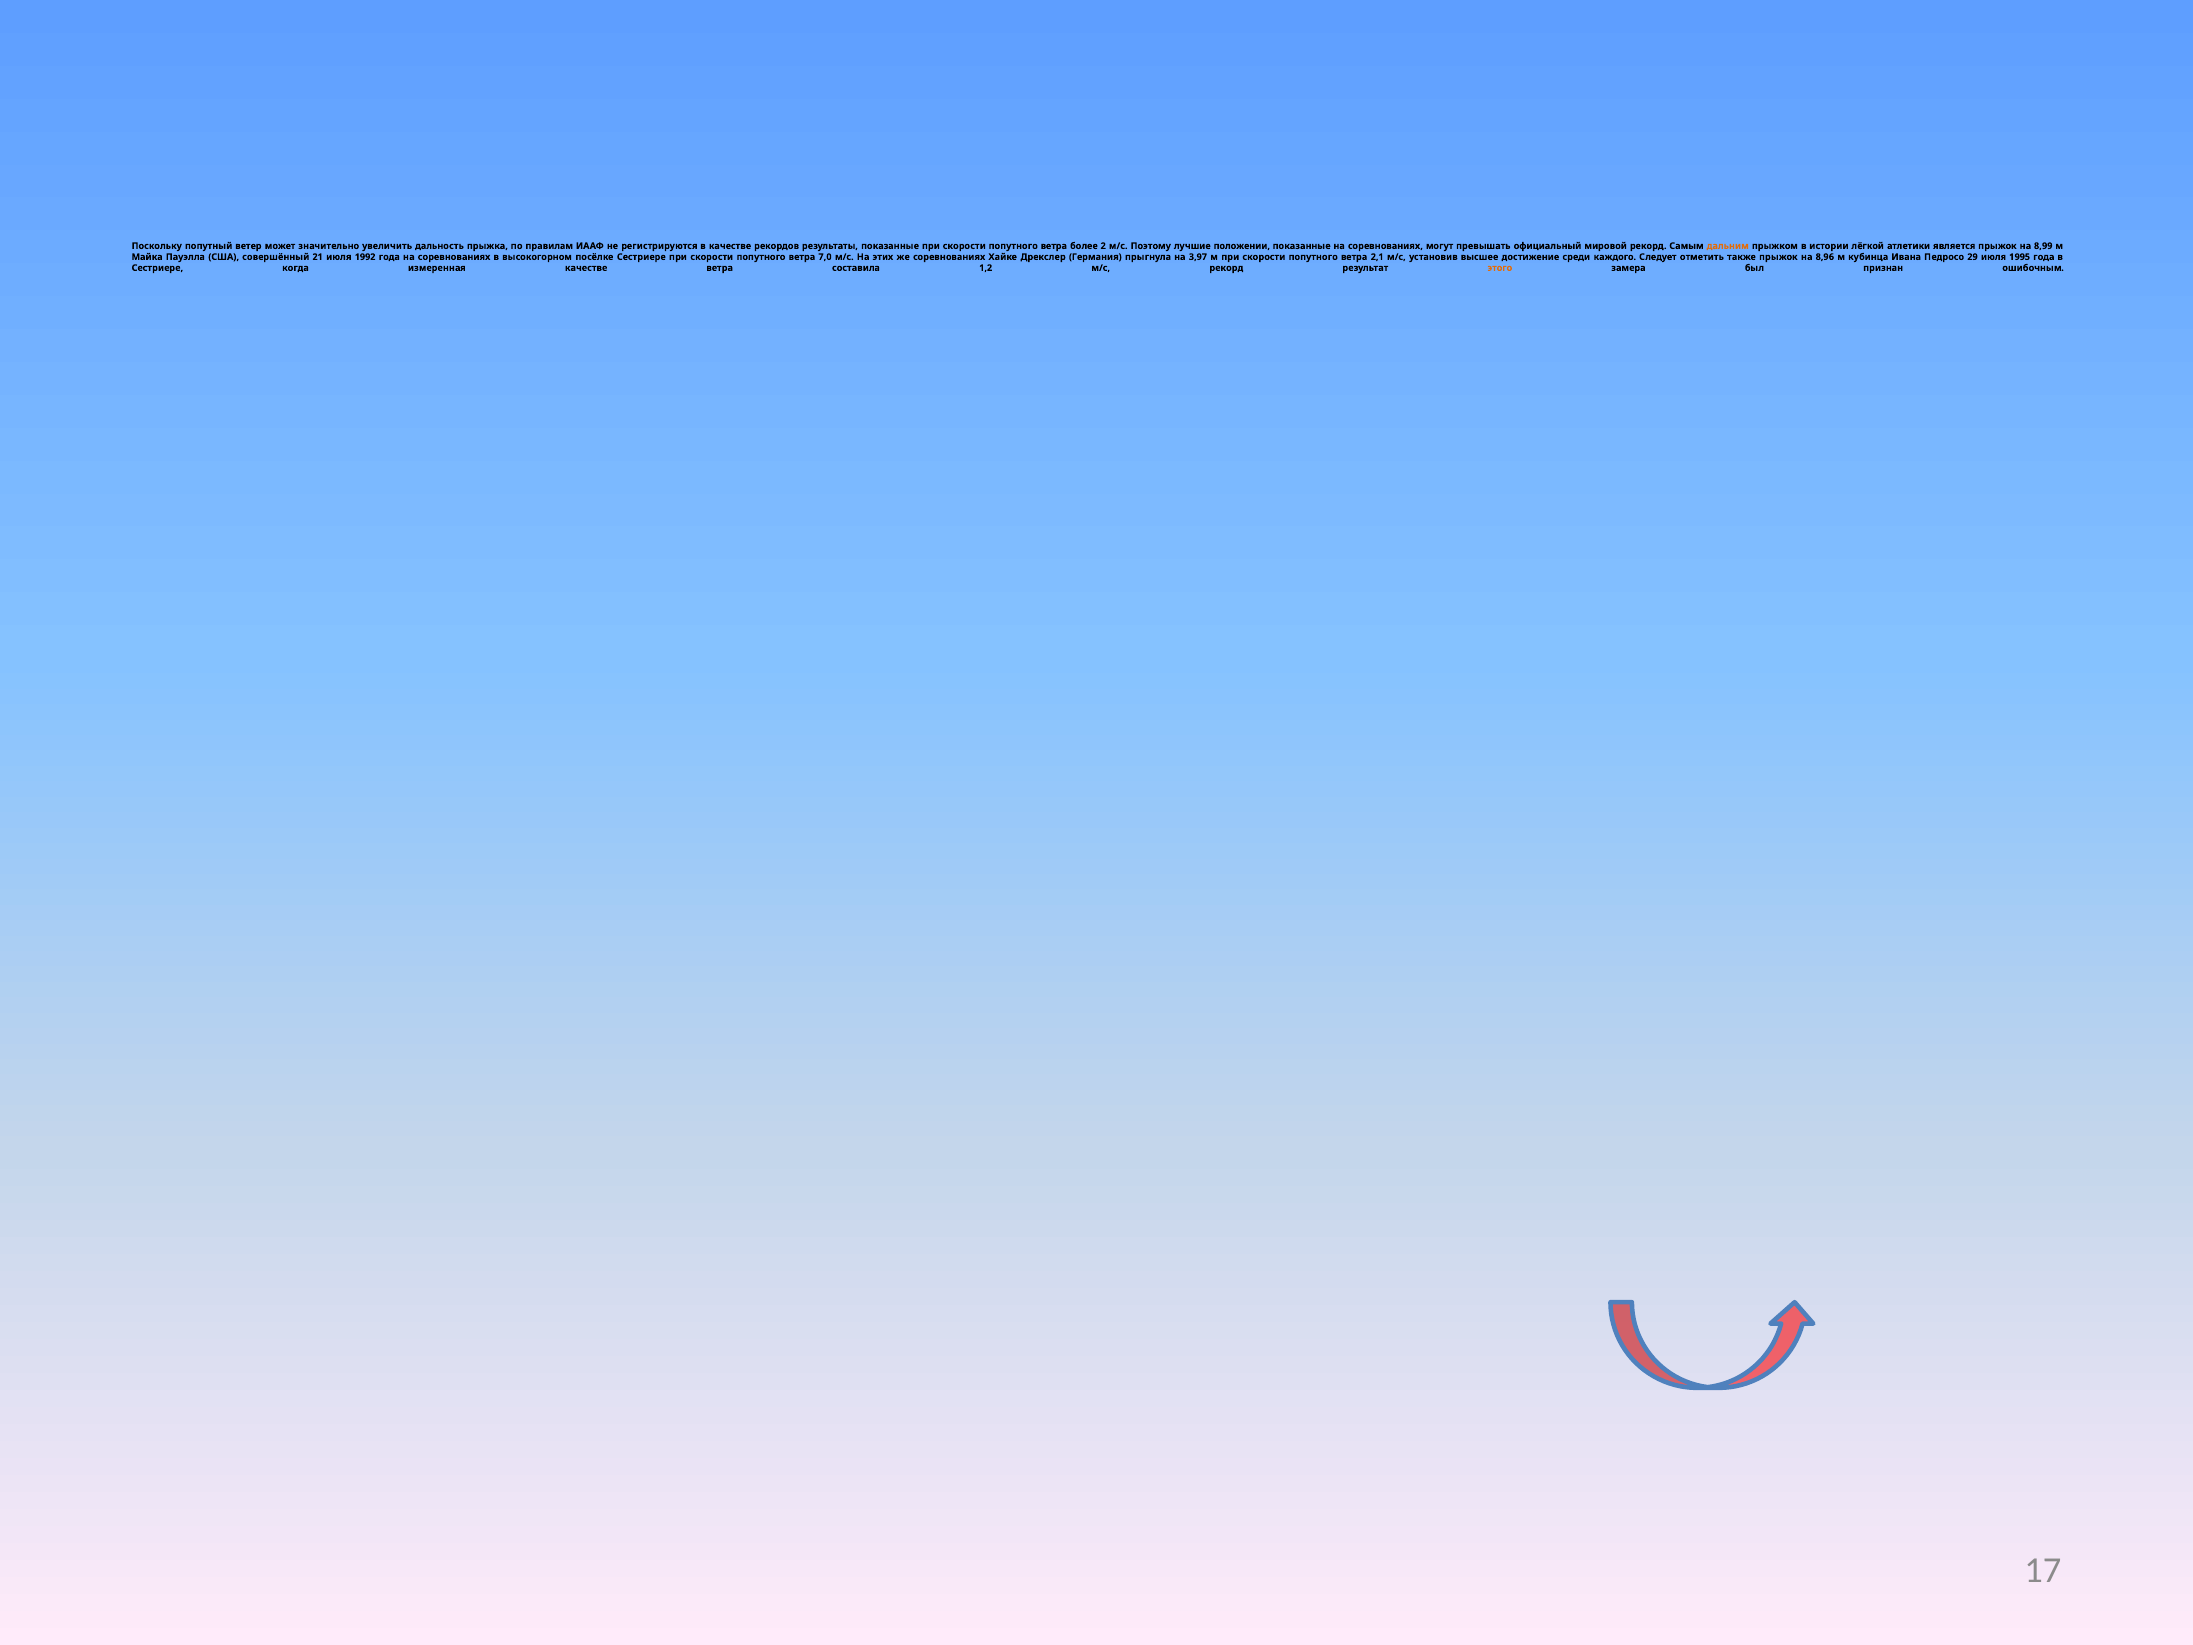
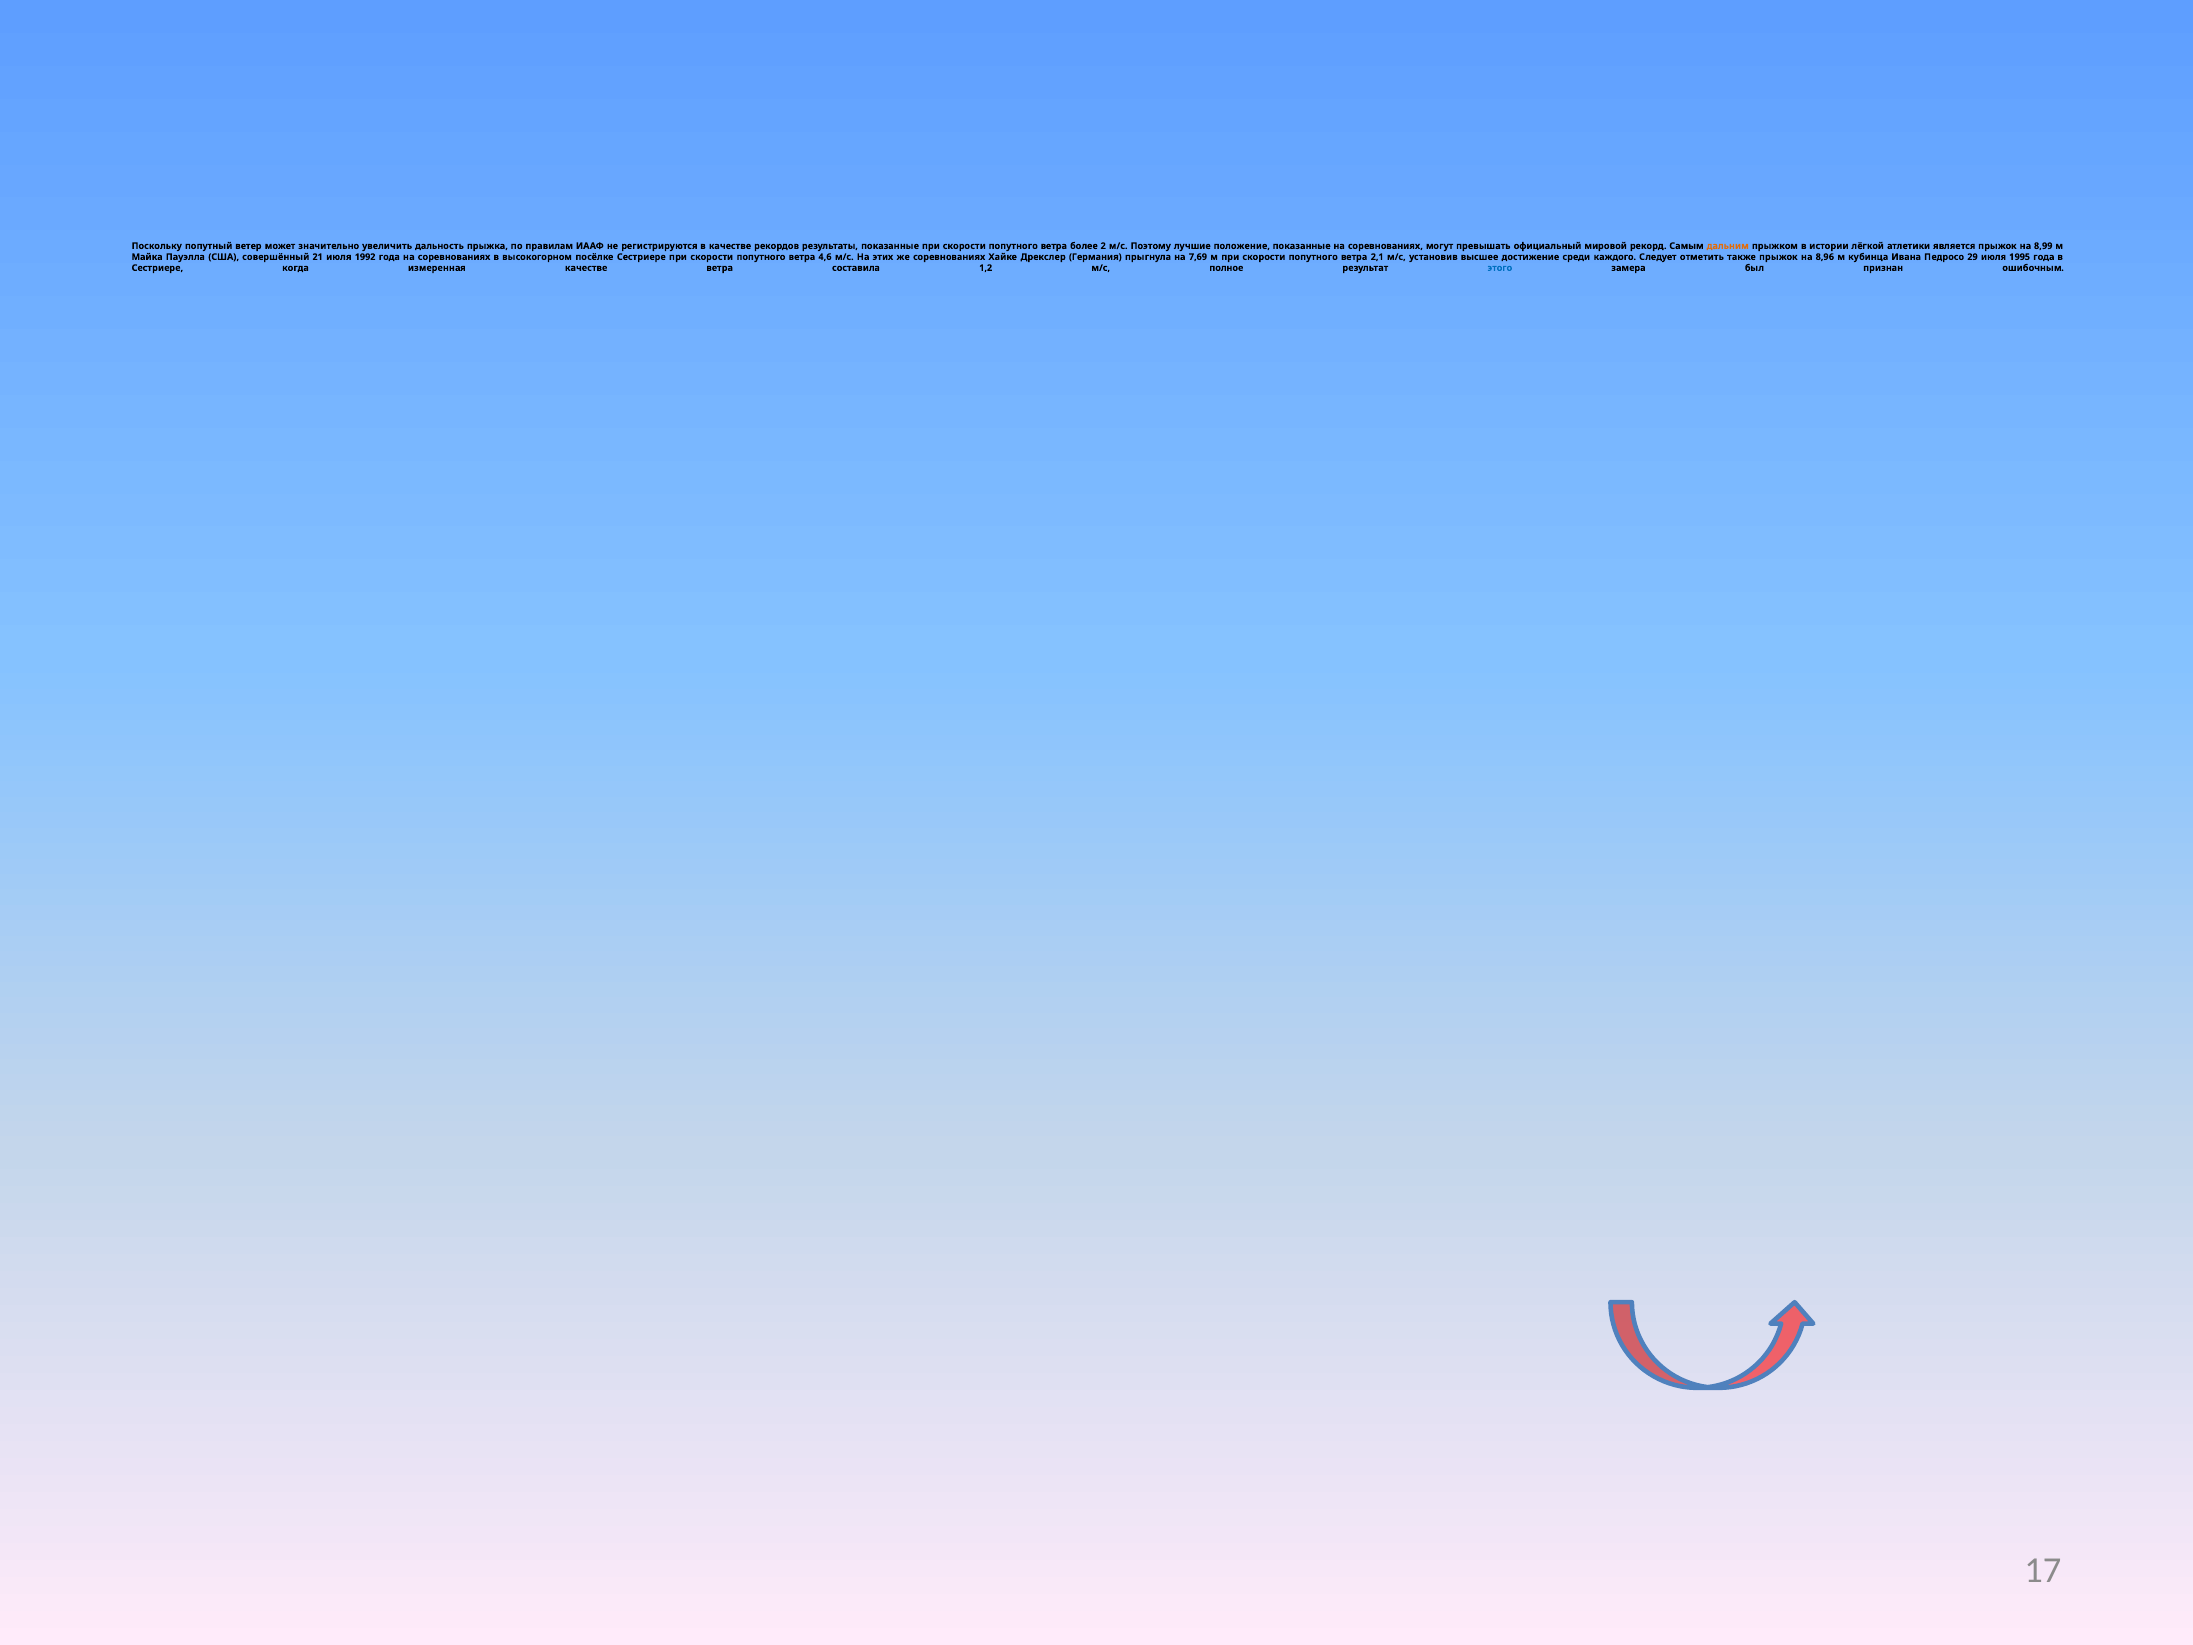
положении: положении -> положение
7,0: 7,0 -> 4,6
3,97: 3,97 -> 7,69
м/с рекорд: рекорд -> полное
этого colour: orange -> blue
